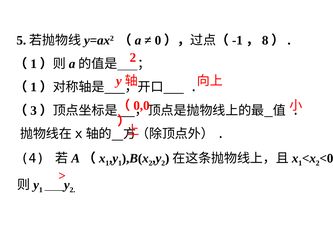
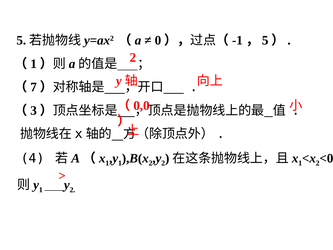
8 at (265, 40): 8 -> 5
1 at (34, 87): 1 -> 7
